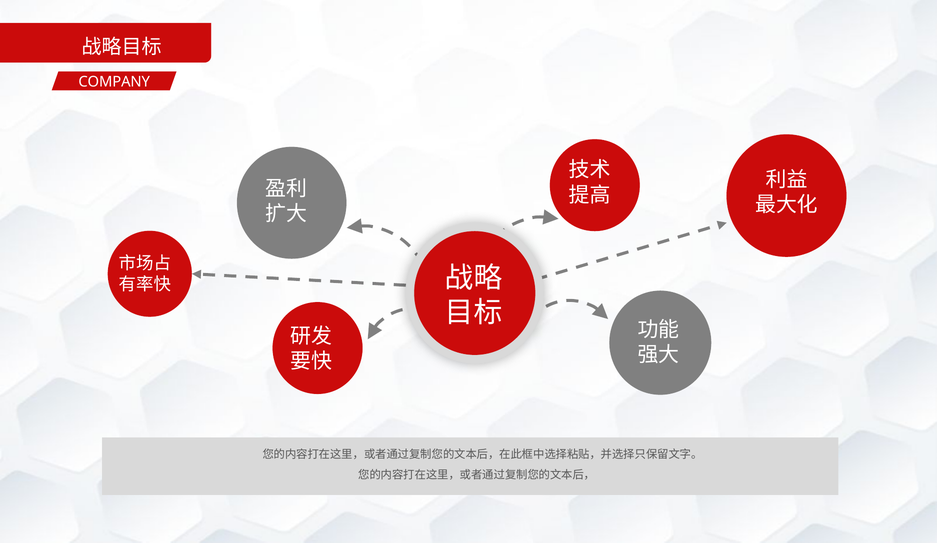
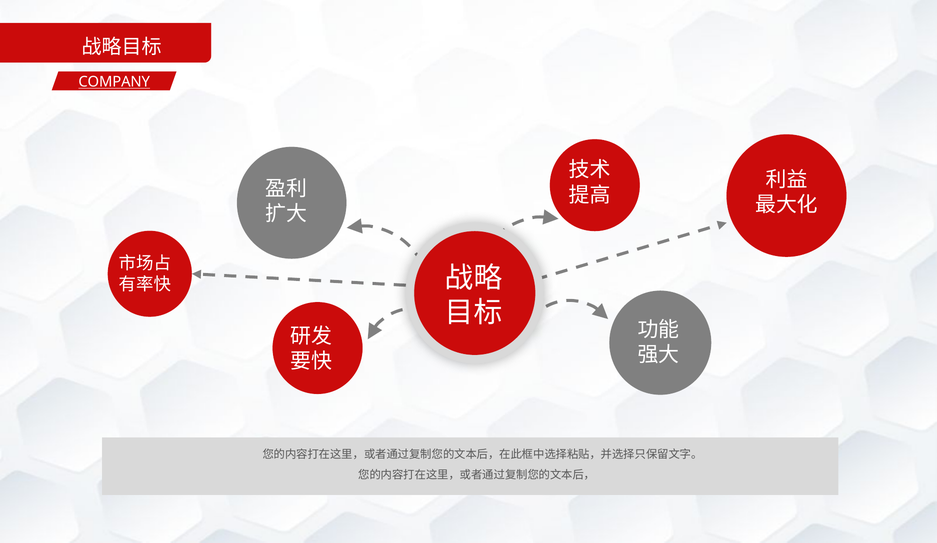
COMPANY underline: none -> present
